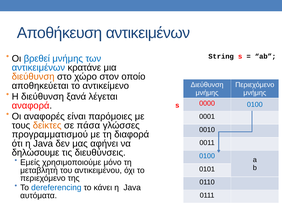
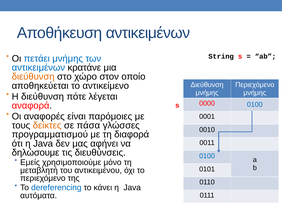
βρεθεί: βρεθεί -> πετάει
ξανά: ξανά -> πότε
